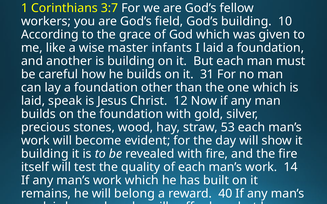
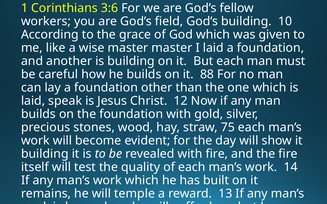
3:7: 3:7 -> 3:6
master infants: infants -> master
31: 31 -> 88
53: 53 -> 75
belong: belong -> temple
40: 40 -> 13
